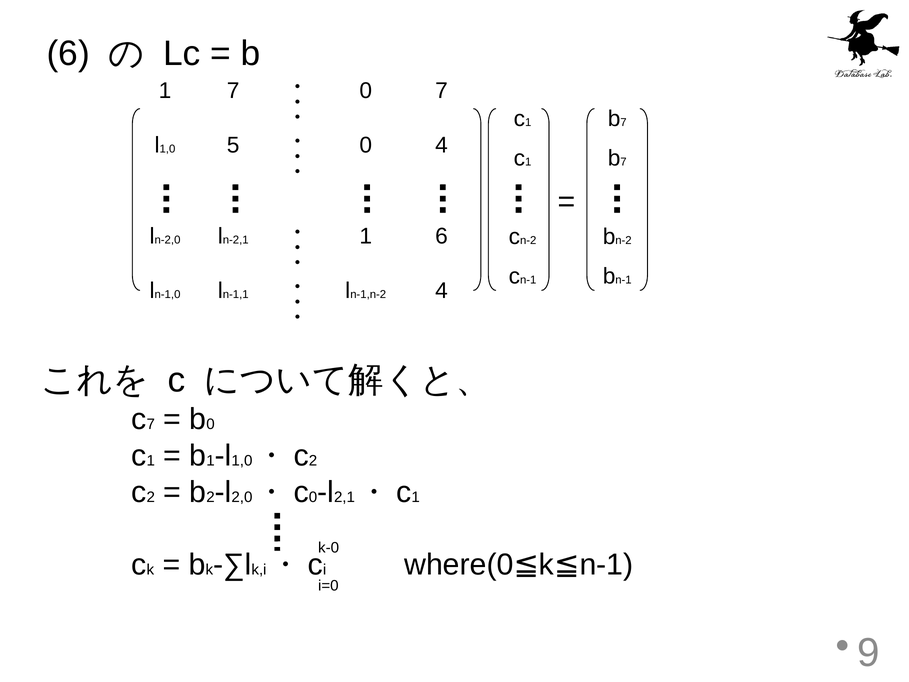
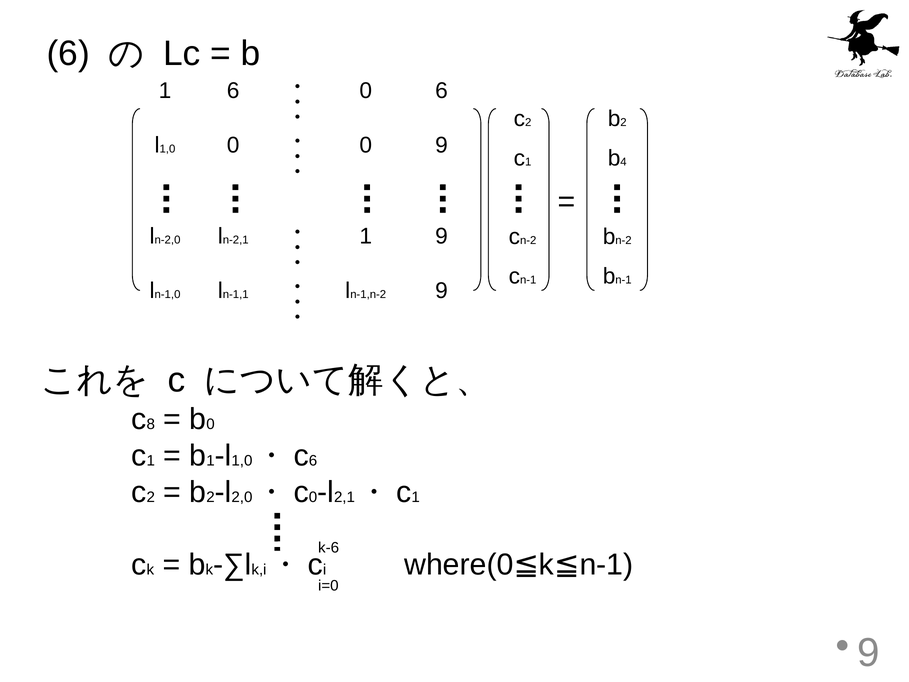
1 7: 7 -> 6
0 7: 7 -> 6
1 at (528, 122): 1 -> 2
7 at (624, 122): 7 -> 2
5 at (233, 145): 5 -> 0
0 4: 4 -> 9
7 at (624, 162): 7 -> 4
1 6: 6 -> 9
4 at (441, 291): 4 -> 9
c 7: 7 -> 8
2 at (313, 461): 2 -> 6
k-0: k-0 -> k-6
